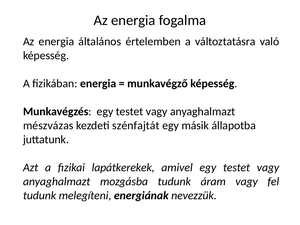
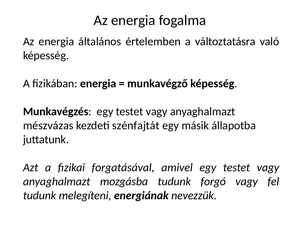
lapátkerekek: lapátkerekek -> forgatásával
áram: áram -> forgó
